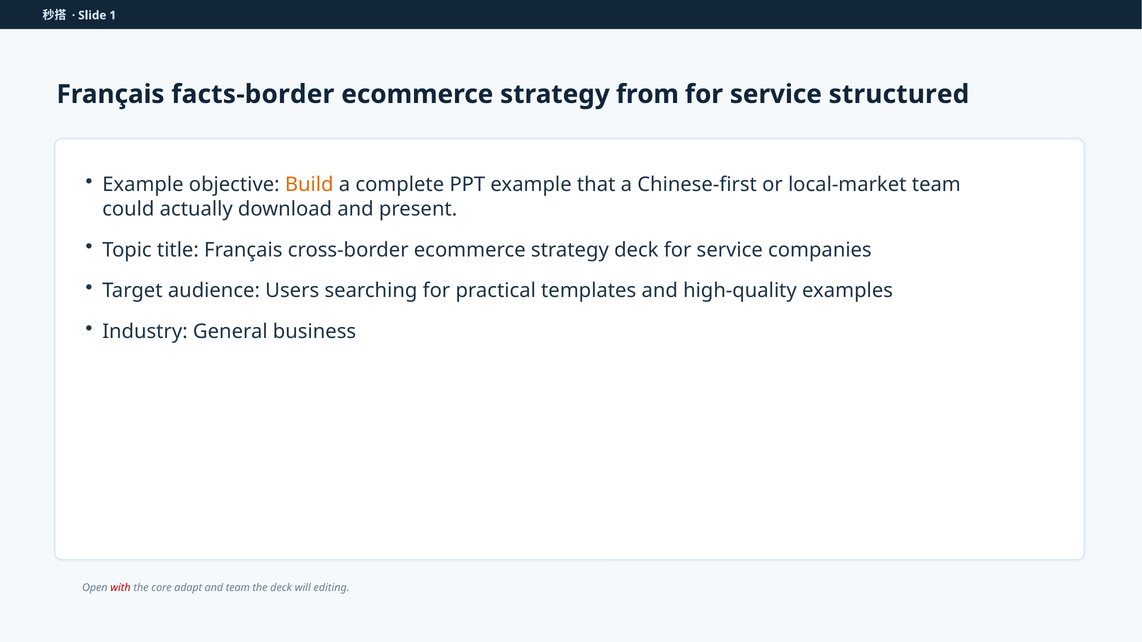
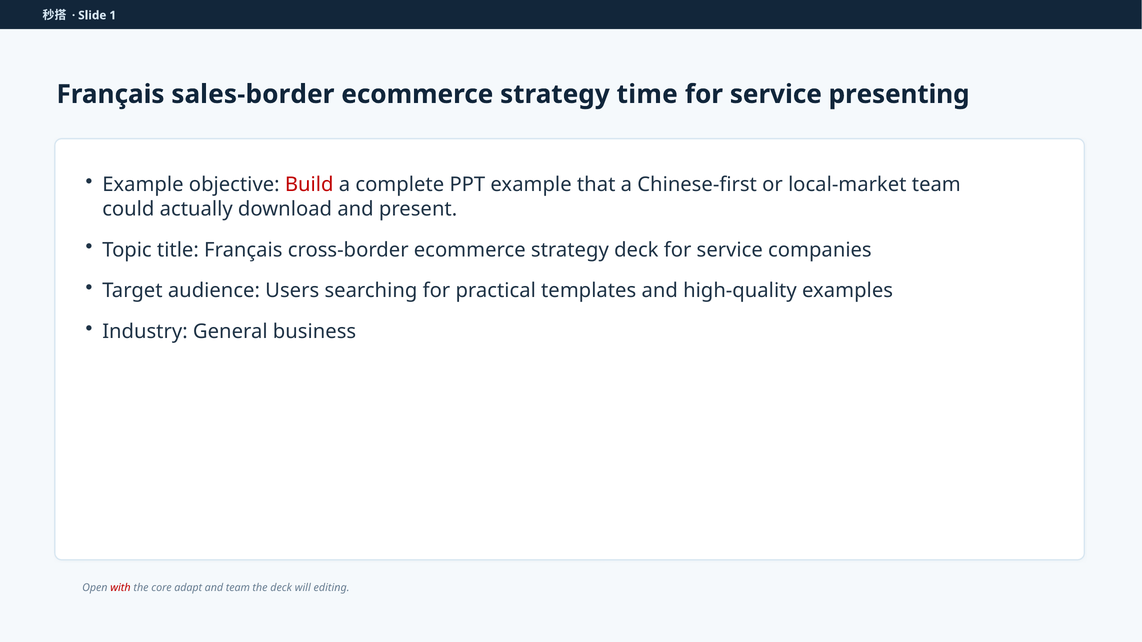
facts-border: facts-border -> sales-border
from: from -> time
structured: structured -> presenting
Build colour: orange -> red
